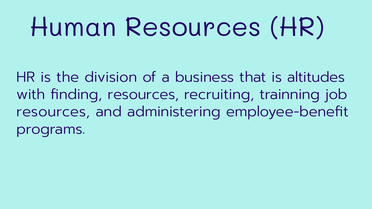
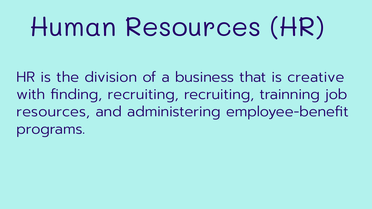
altitudes: altitudes -> creative
finding resources: resources -> recruiting
